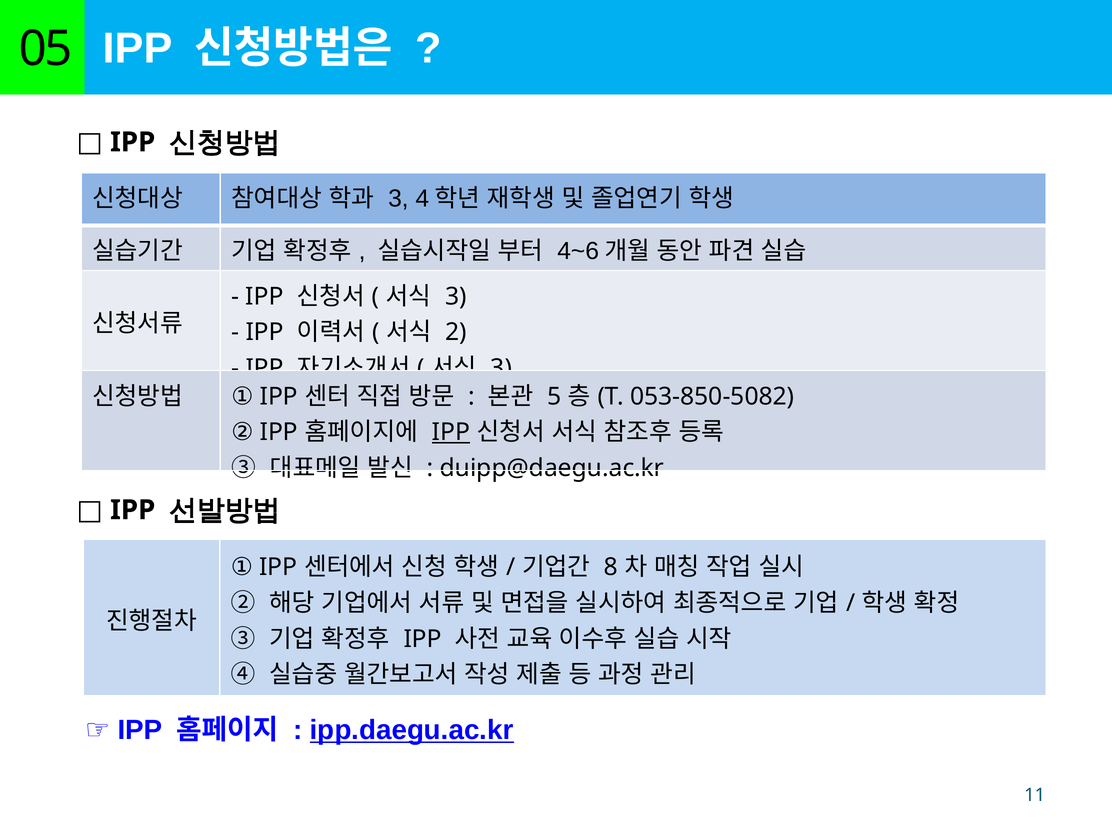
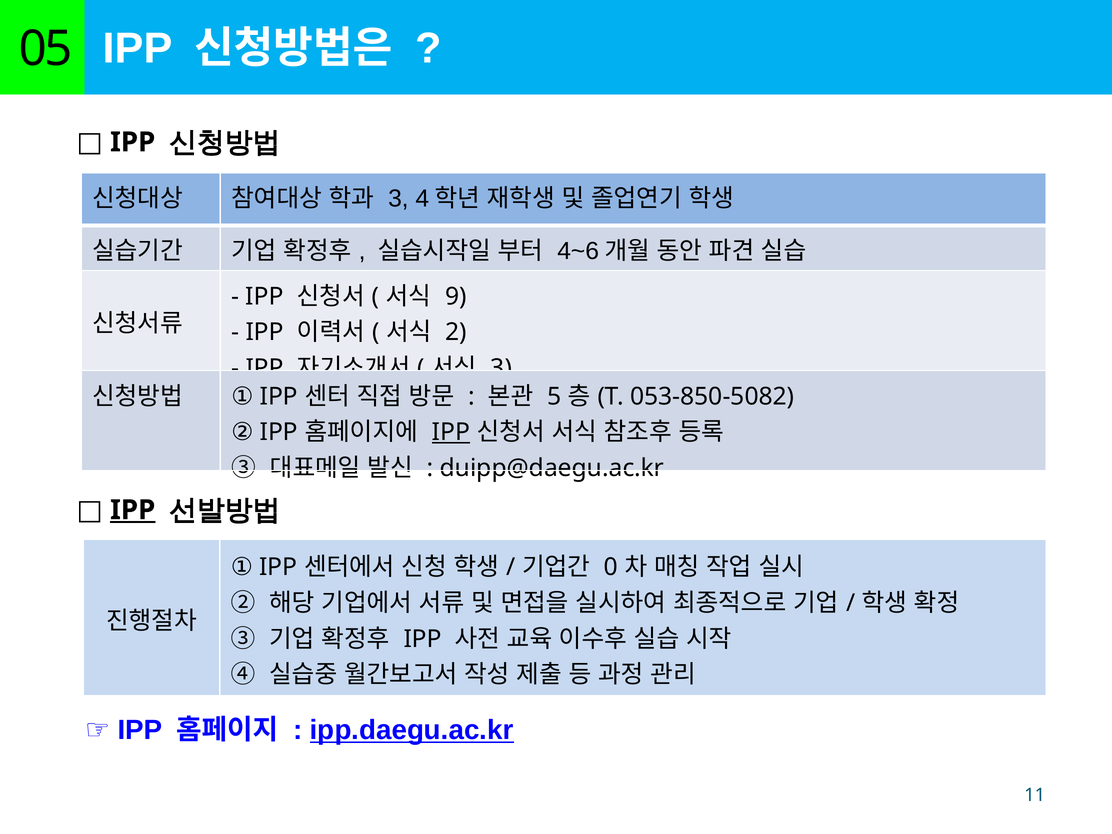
3 at (456, 296): 3 -> 9
IPP at (133, 510) underline: none -> present
8: 8 -> 0
